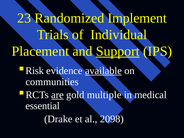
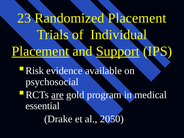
Randomized Implement: Implement -> Placement
Placement at (40, 51) underline: none -> present
available underline: present -> none
communities: communities -> psychosocial
multiple: multiple -> program
2098: 2098 -> 2050
